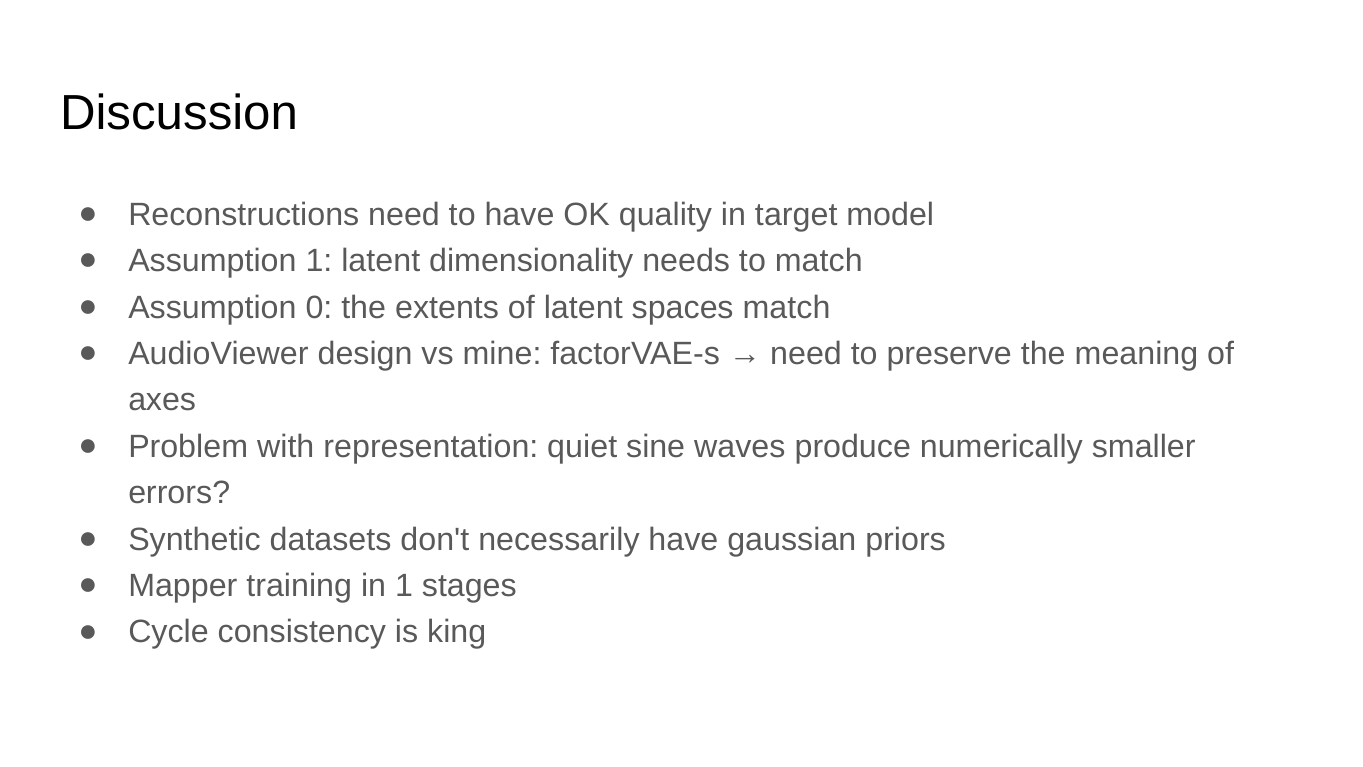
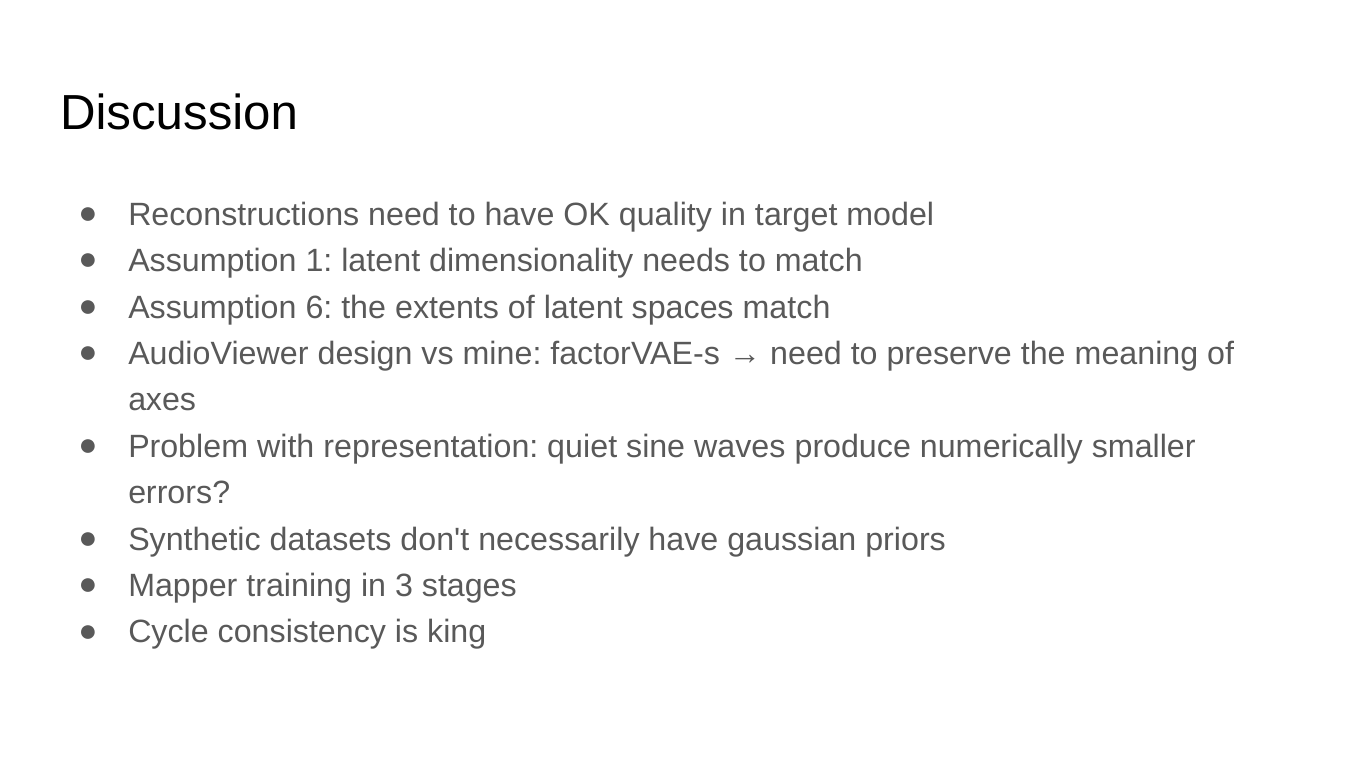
0: 0 -> 6
in 1: 1 -> 3
